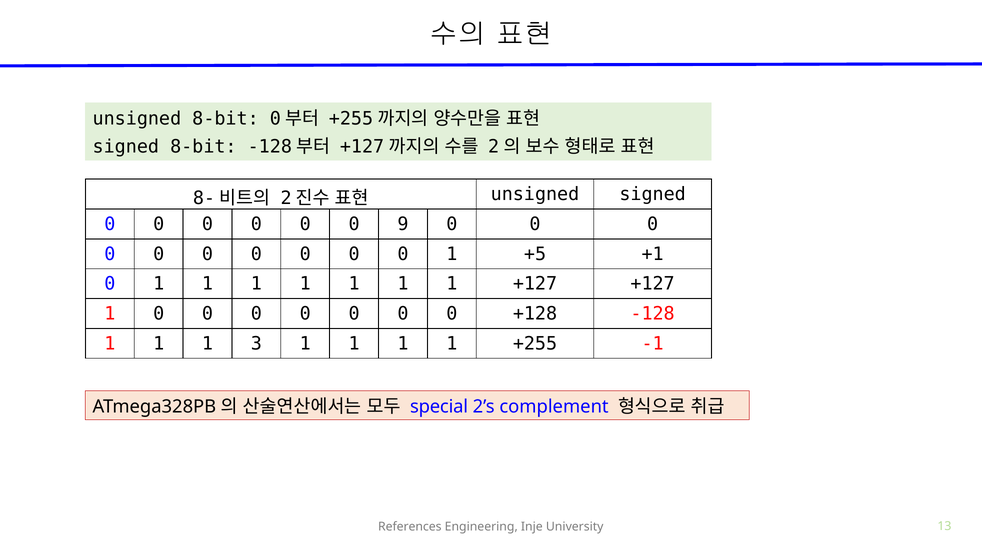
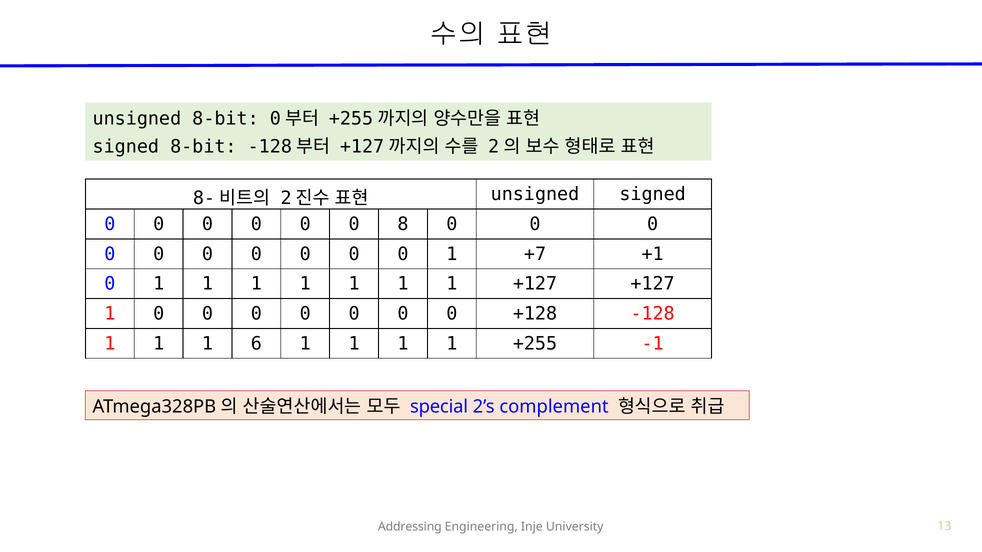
9: 9 -> 8
+5: +5 -> +7
3: 3 -> 6
References: References -> Addressing
